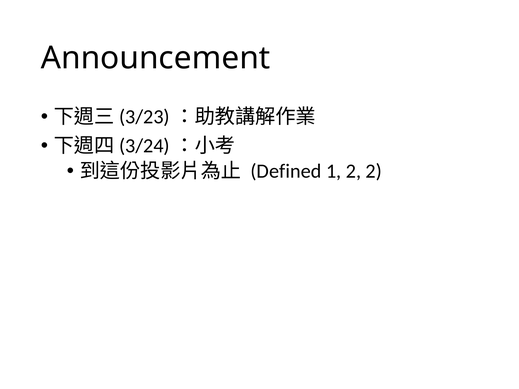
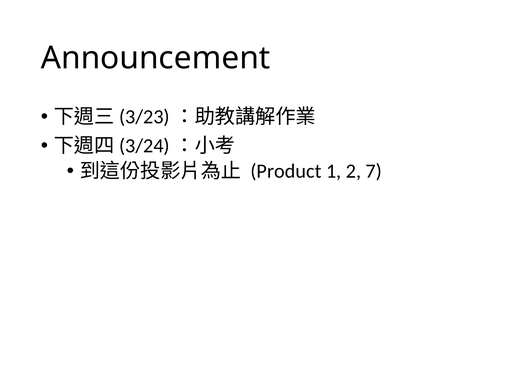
Defined: Defined -> Product
2 2: 2 -> 7
